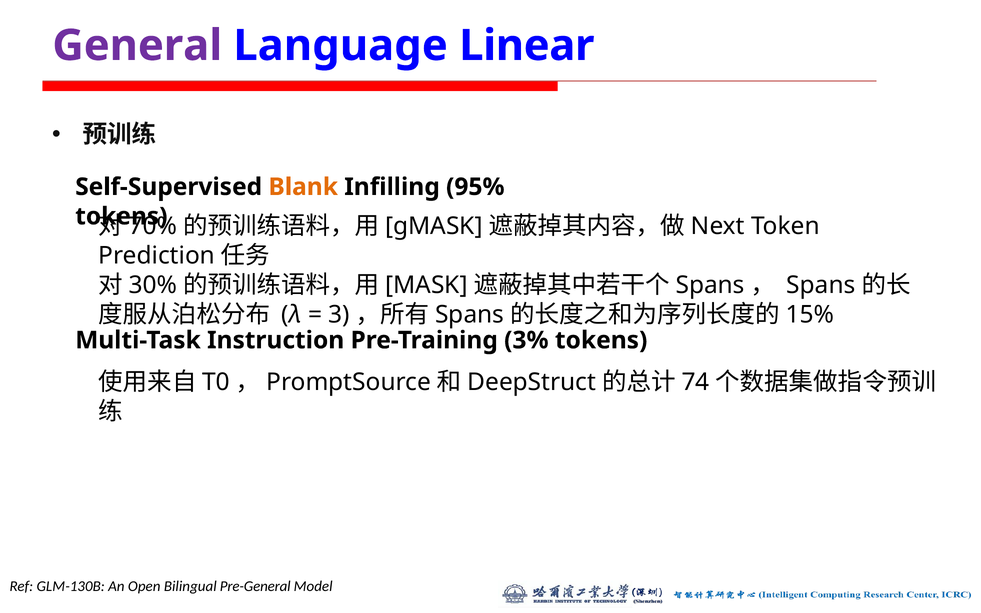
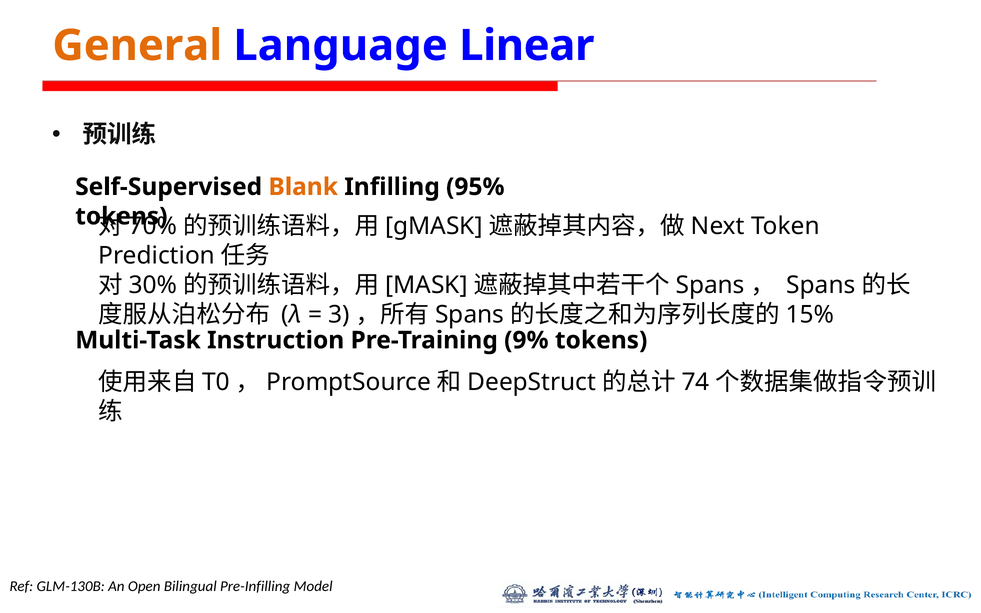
General colour: purple -> orange
3%: 3% -> 9%
Pre-General: Pre-General -> Pre-Infilling
